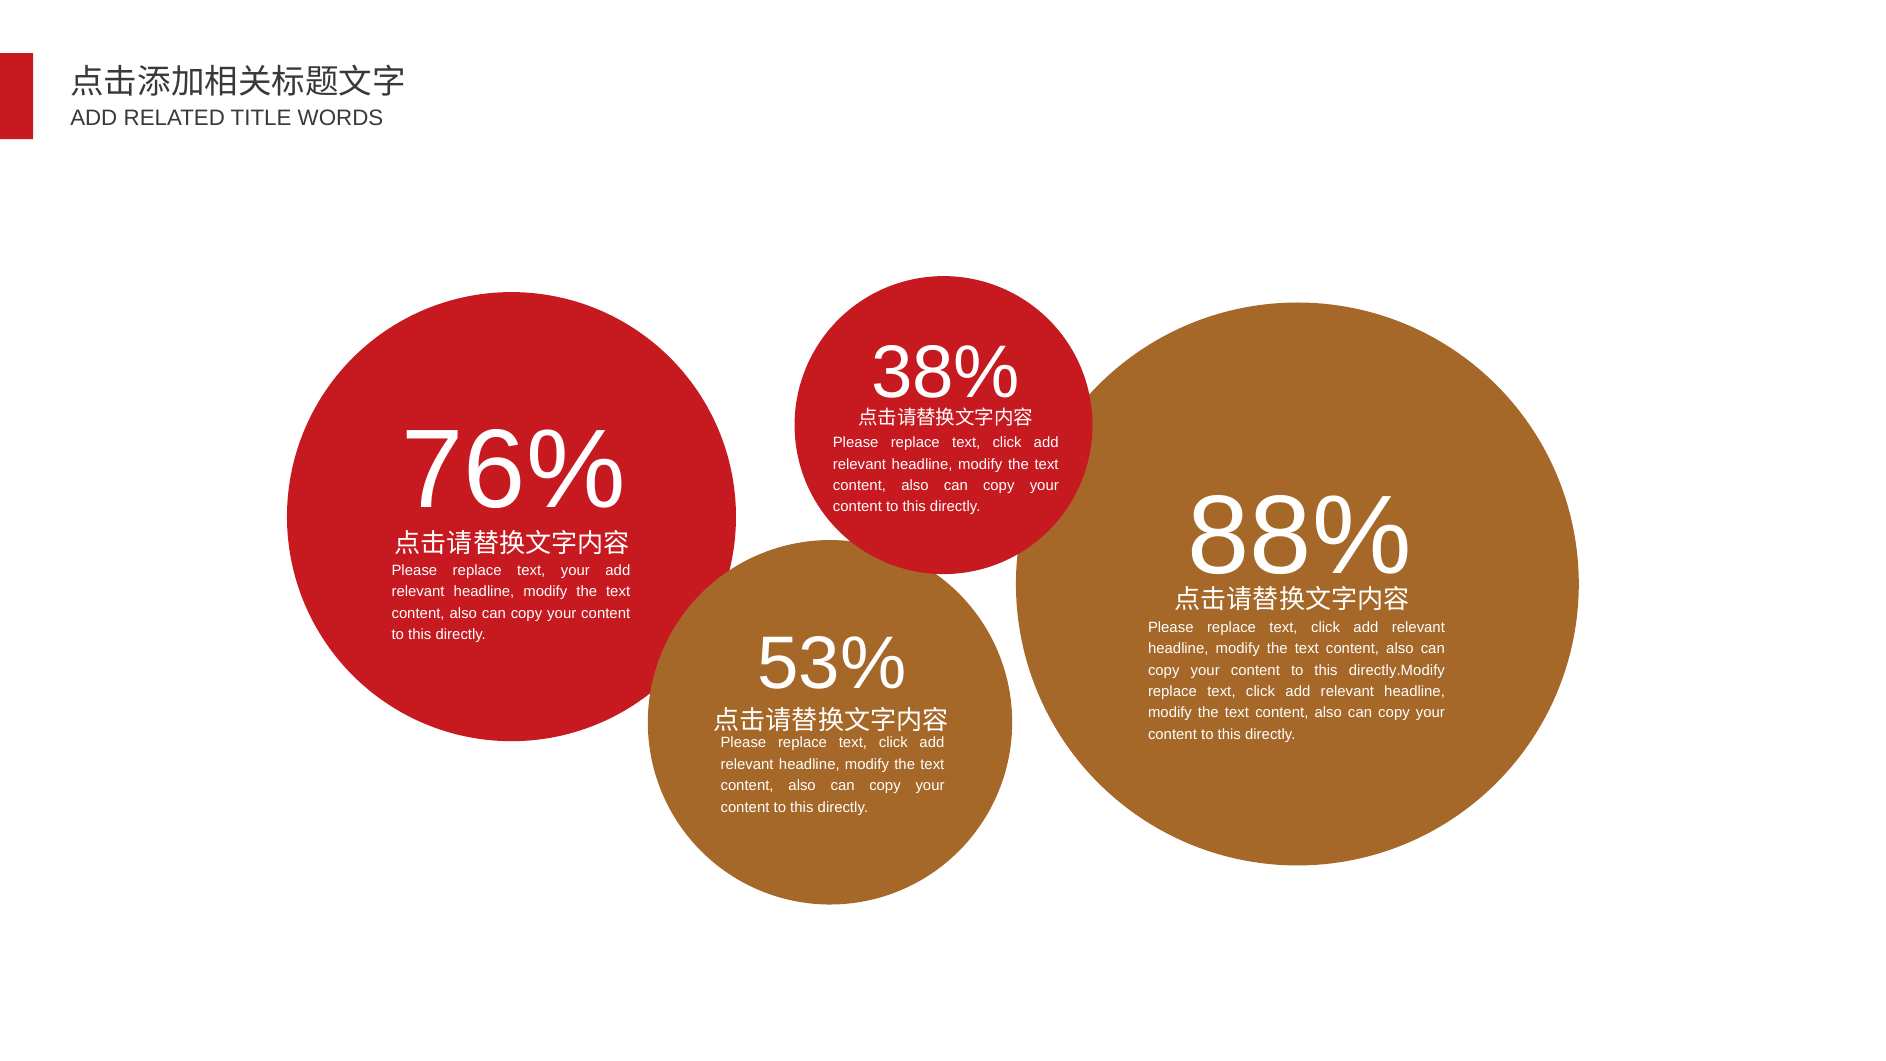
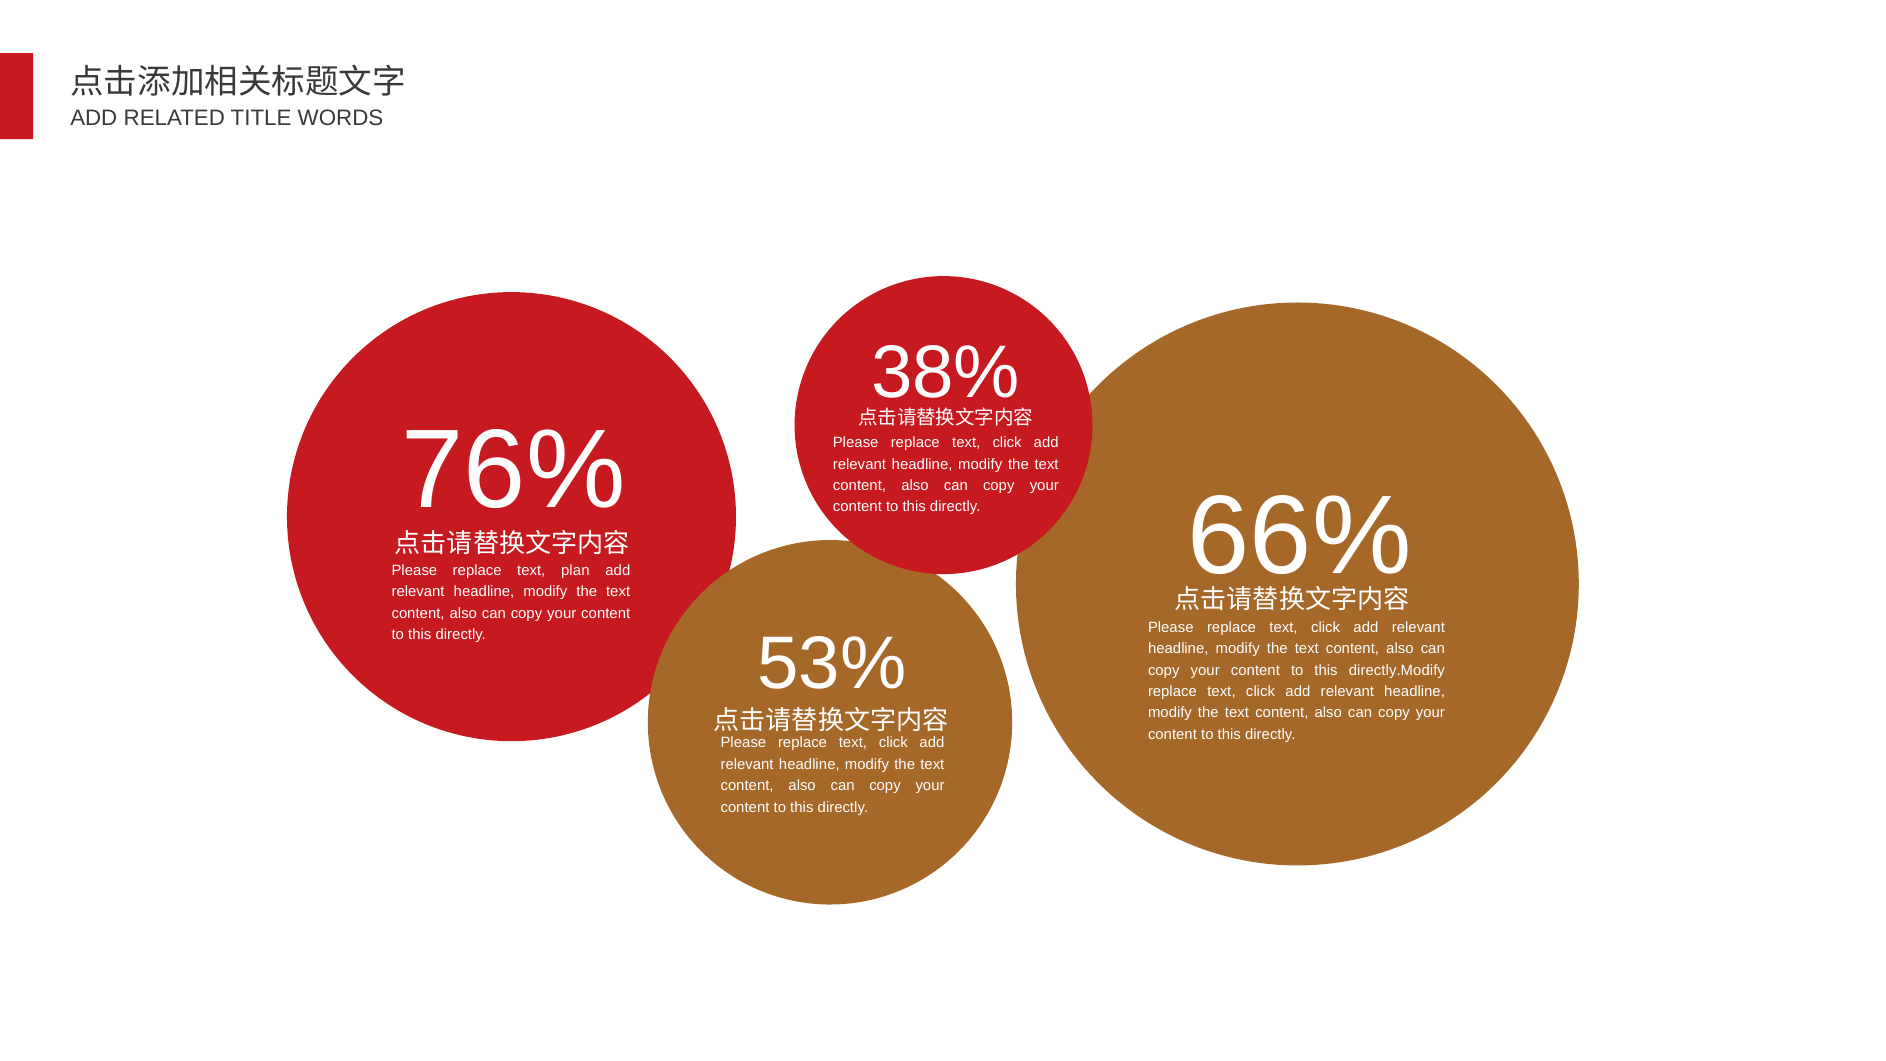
88%: 88% -> 66%
text your: your -> plan
